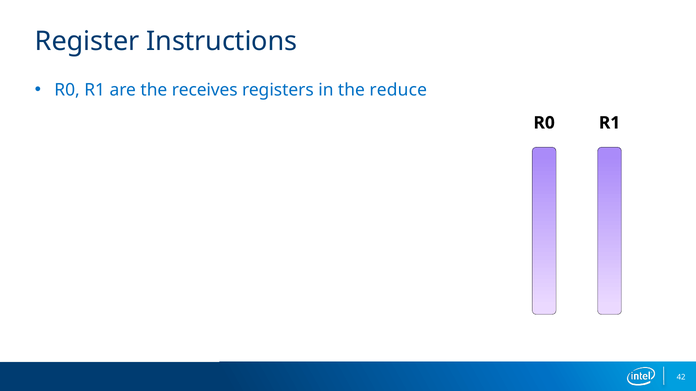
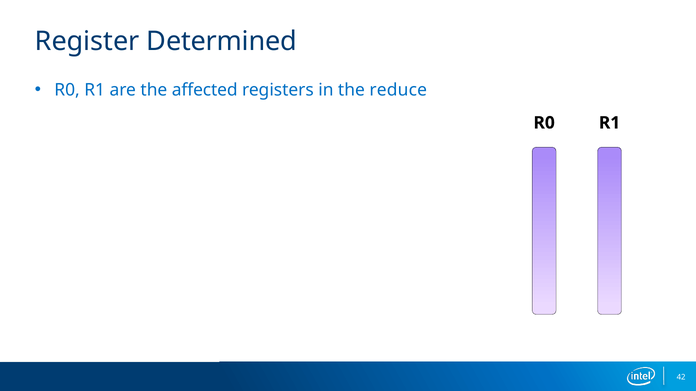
Instructions: Instructions -> Determined
receives: receives -> affected
